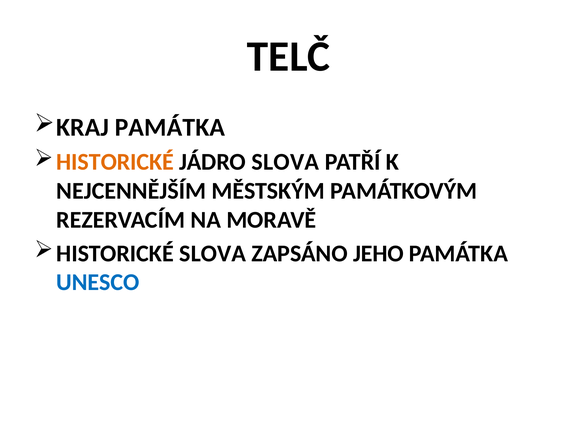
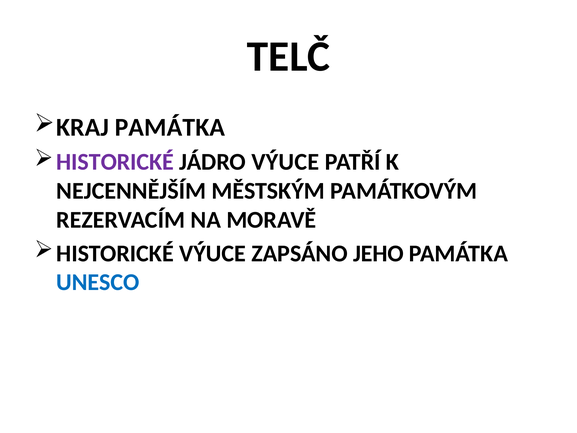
HISTORICKÉ at (115, 162) colour: orange -> purple
JÁDRO SLOVA: SLOVA -> VÝUCE
HISTORICKÉ SLOVA: SLOVA -> VÝUCE
